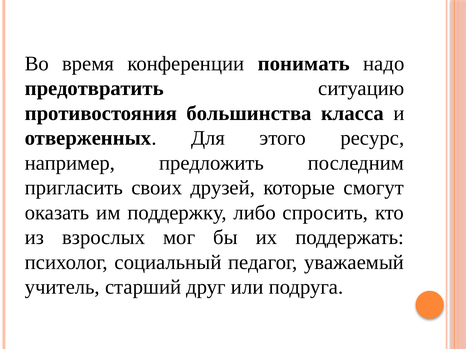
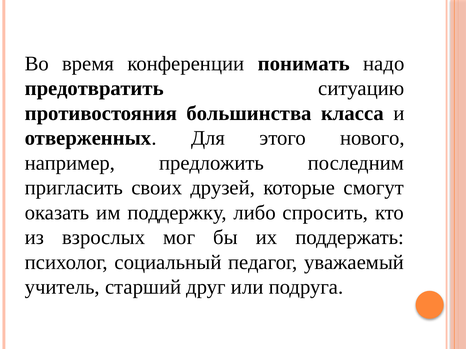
ресурс: ресурс -> нового
